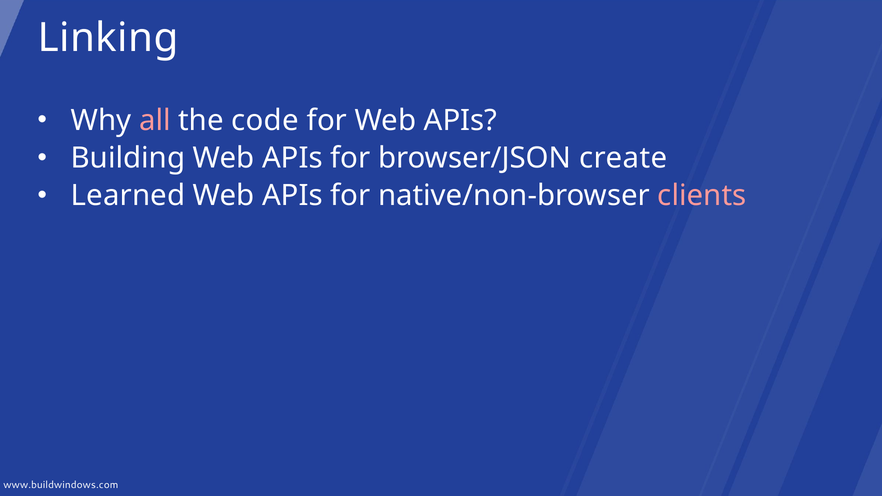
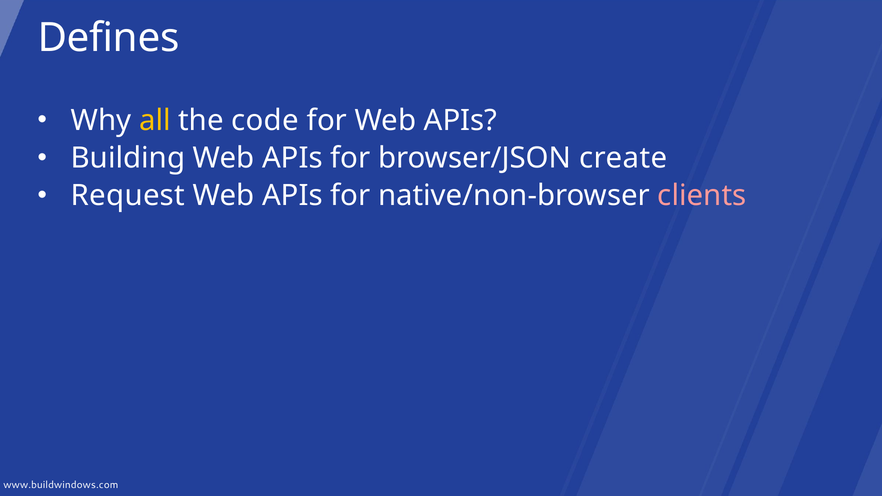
Linking: Linking -> Defines
all colour: pink -> yellow
Learned: Learned -> Request
